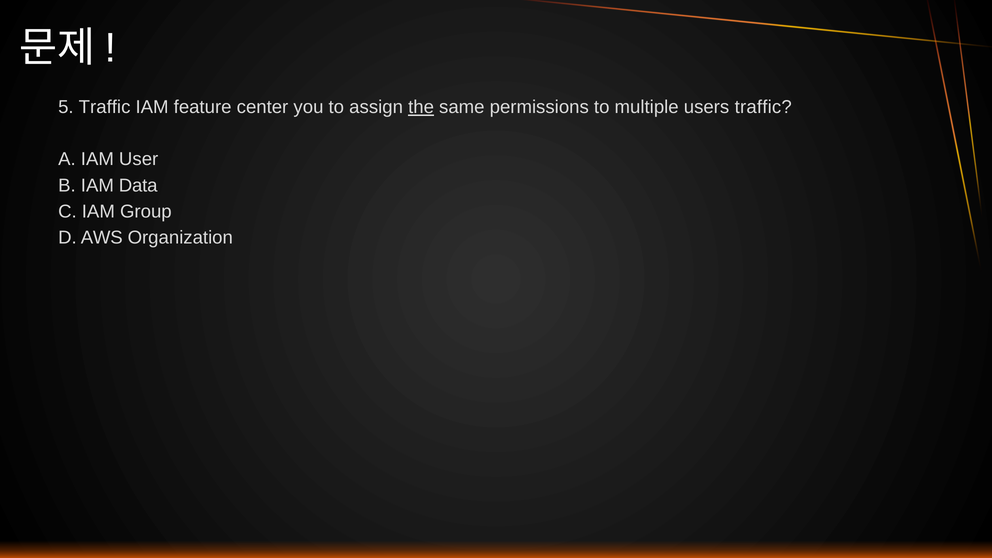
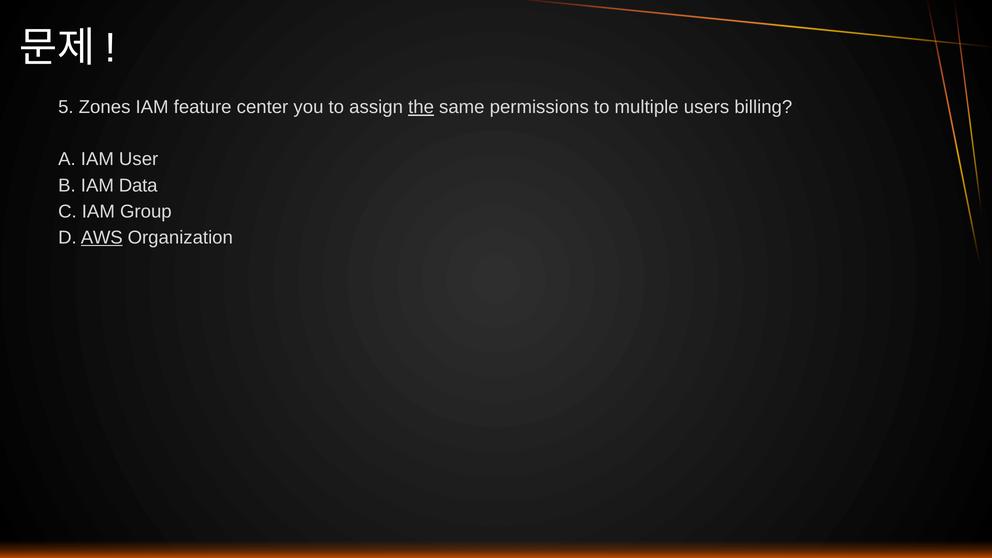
5 Traffic: Traffic -> Zones
users traffic: traffic -> billing
AWS underline: none -> present
